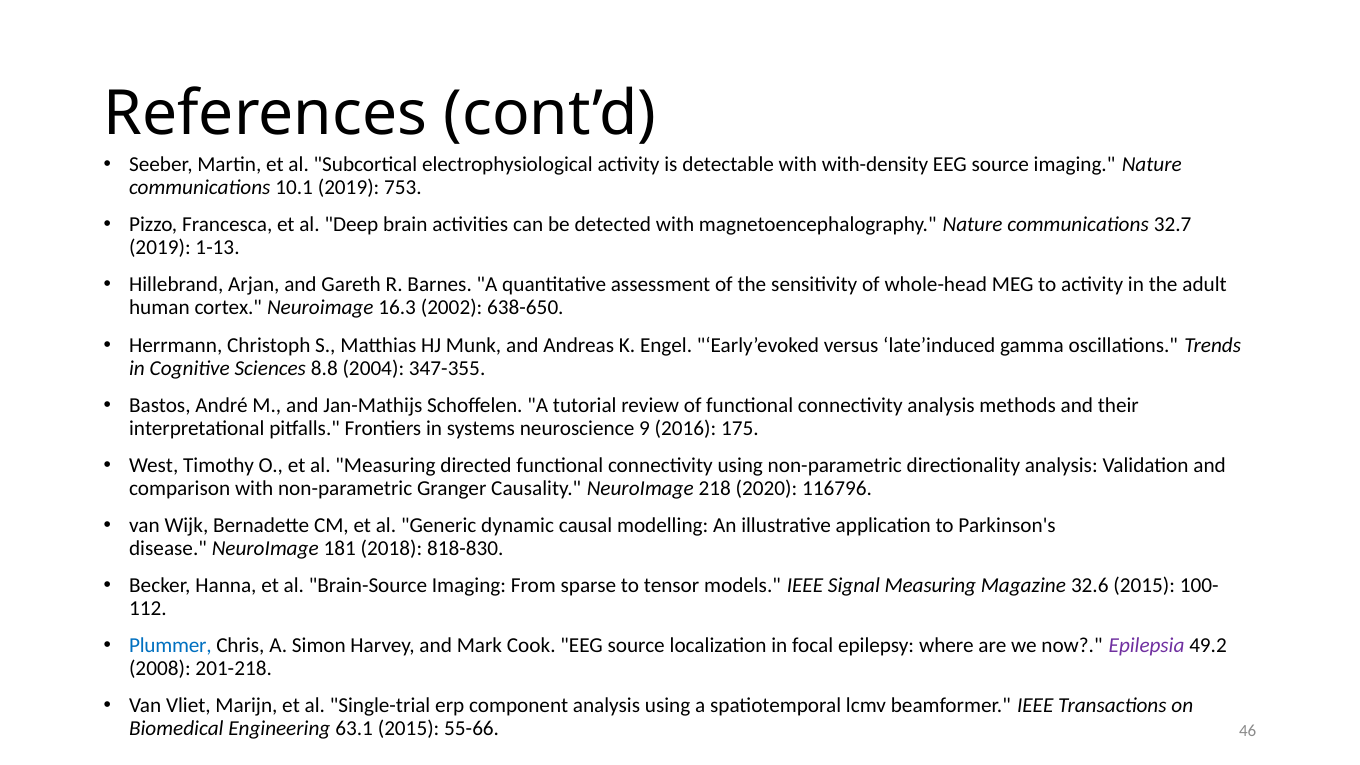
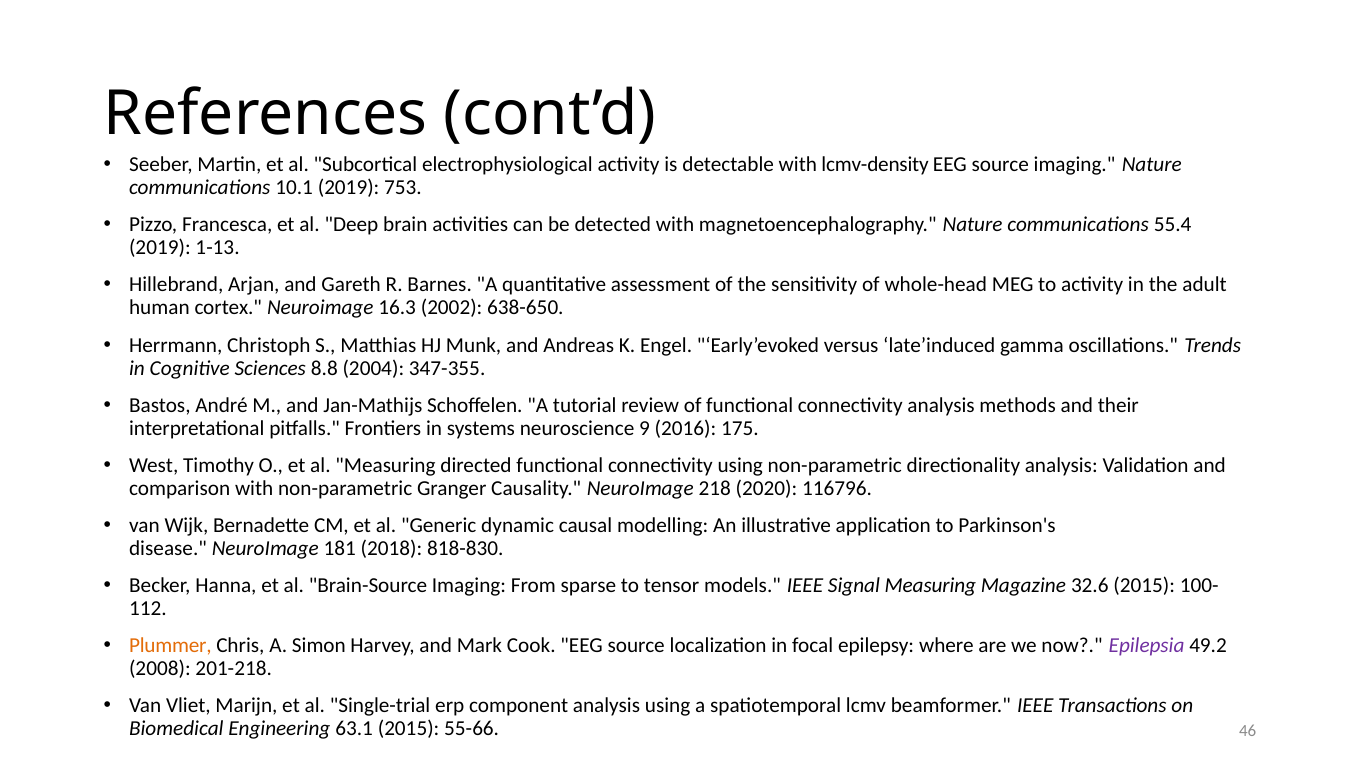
with-density: with-density -> lcmv-density
32.7: 32.7 -> 55.4
Plummer colour: blue -> orange
